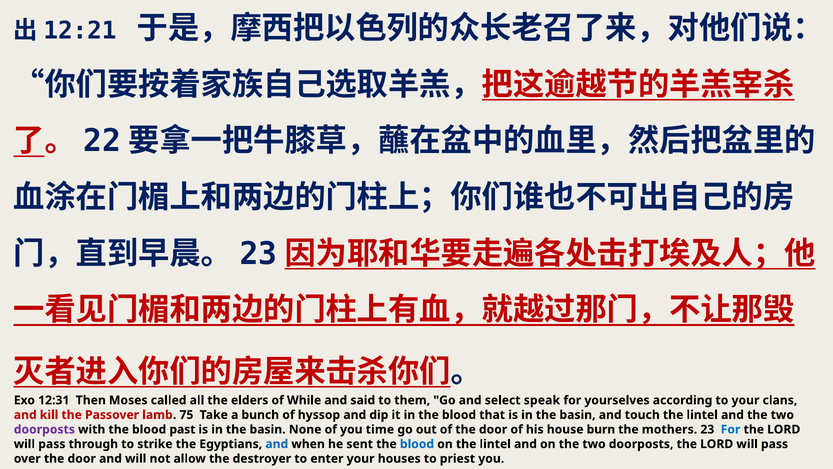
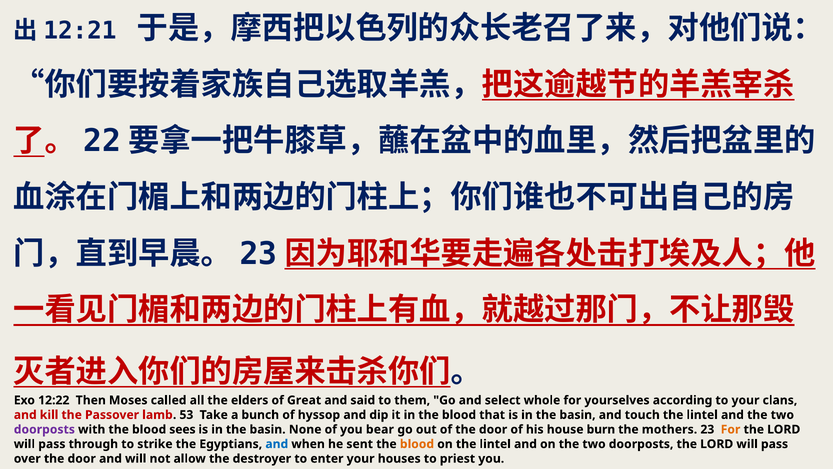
12:31: 12:31 -> 12:22
While: While -> Great
speak: speak -> whole
75: 75 -> 53
past: past -> sees
time: time -> bear
For at (731, 429) colour: blue -> orange
blood at (417, 444) colour: blue -> orange
